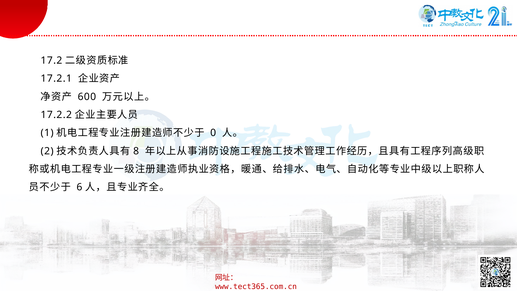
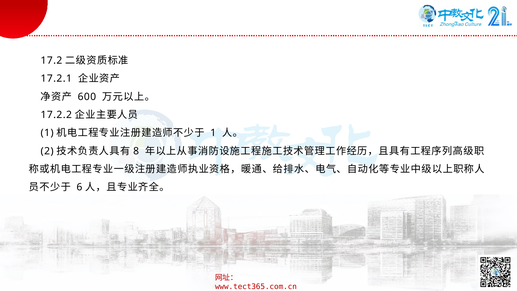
0 at (213, 133): 0 -> 1
